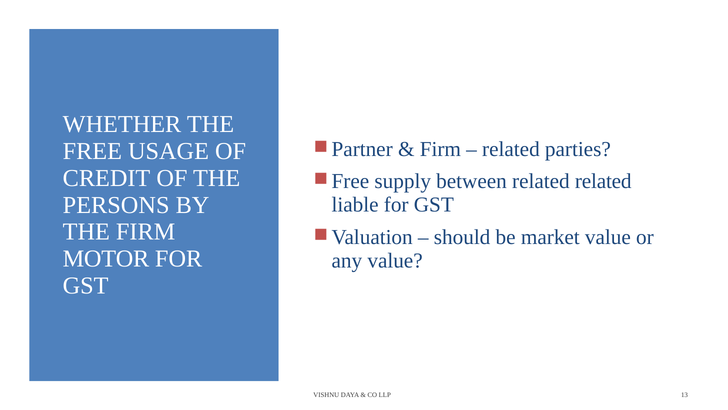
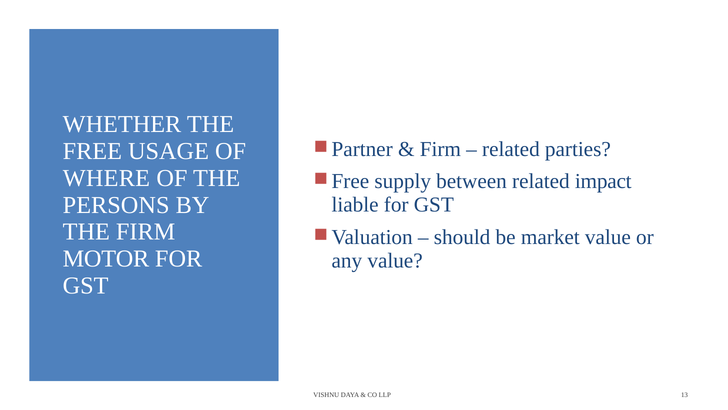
CREDIT: CREDIT -> WHERE
related related: related -> impact
